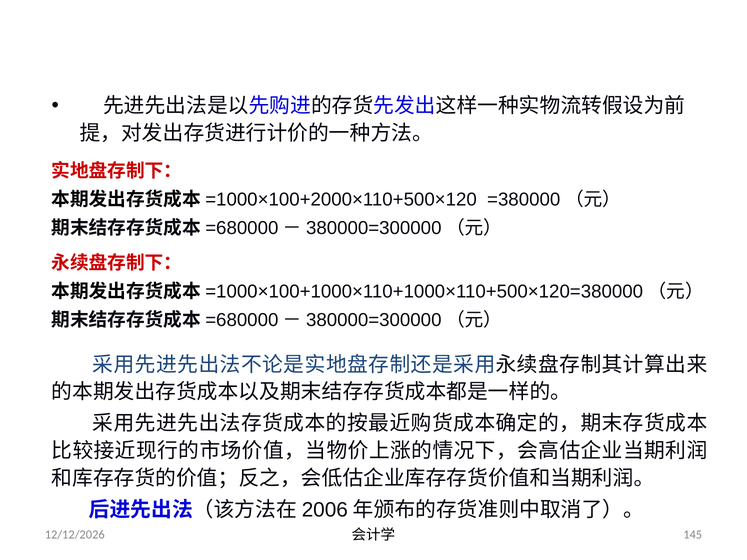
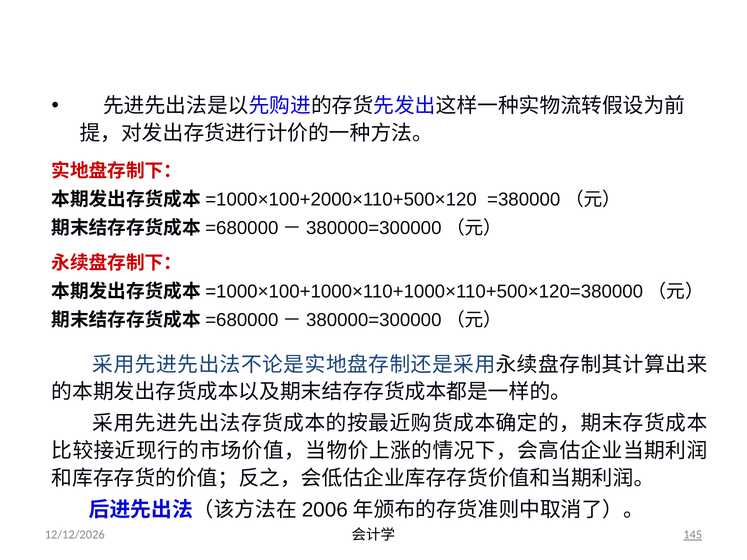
145 underline: none -> present
